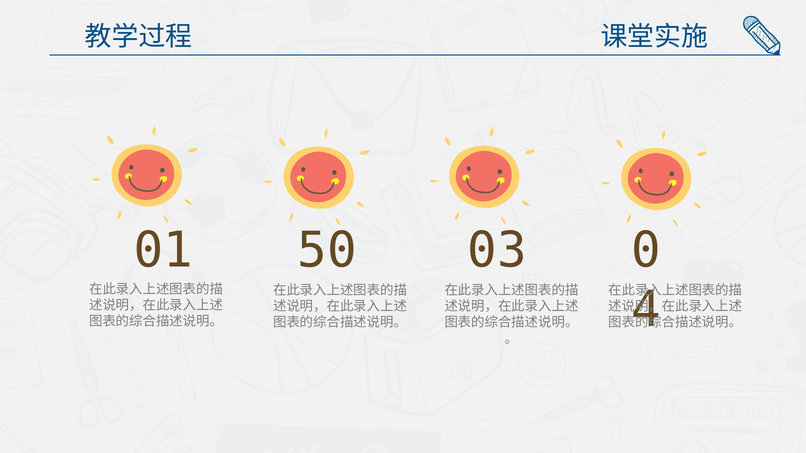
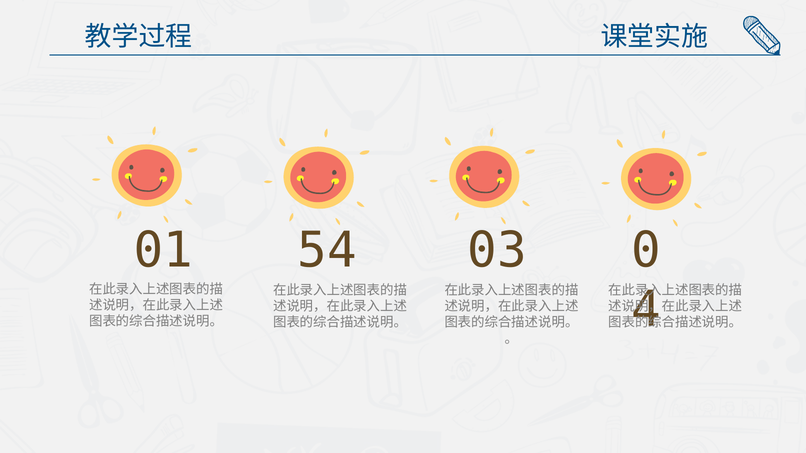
50: 50 -> 54
